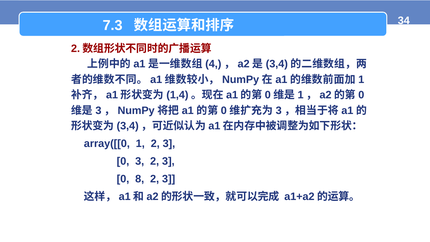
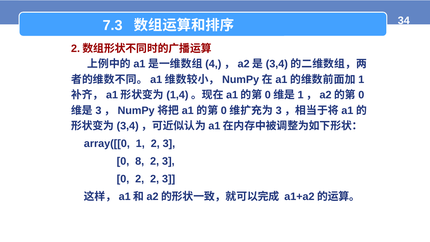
0 3: 3 -> 8
0 8: 8 -> 2
